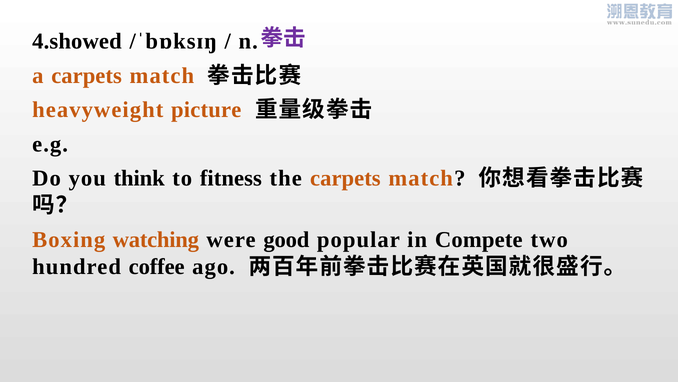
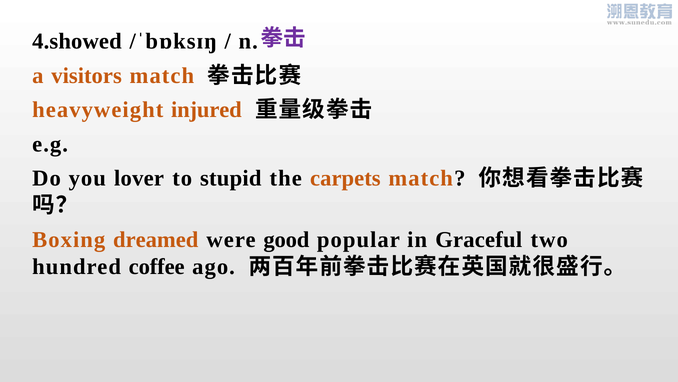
a carpets: carpets -> visitors
picture: picture -> injured
think: think -> lover
fitness: fitness -> stupid
watching: watching -> dreamed
Compete: Compete -> Graceful
